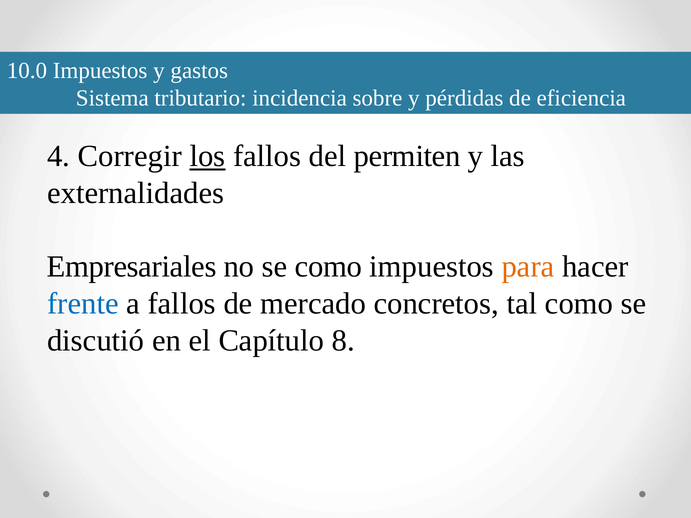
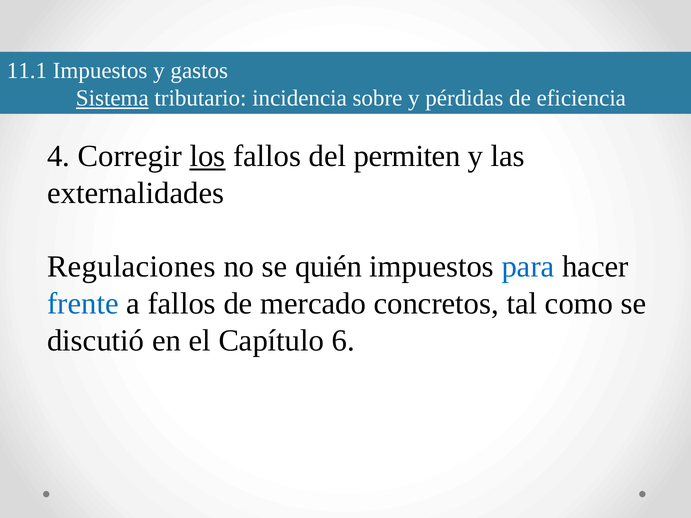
10.0: 10.0 -> 11.1
Sistema underline: none -> present
Empresariales: Empresariales -> Regulaciones
se como: como -> quién
para colour: orange -> blue
8: 8 -> 6
